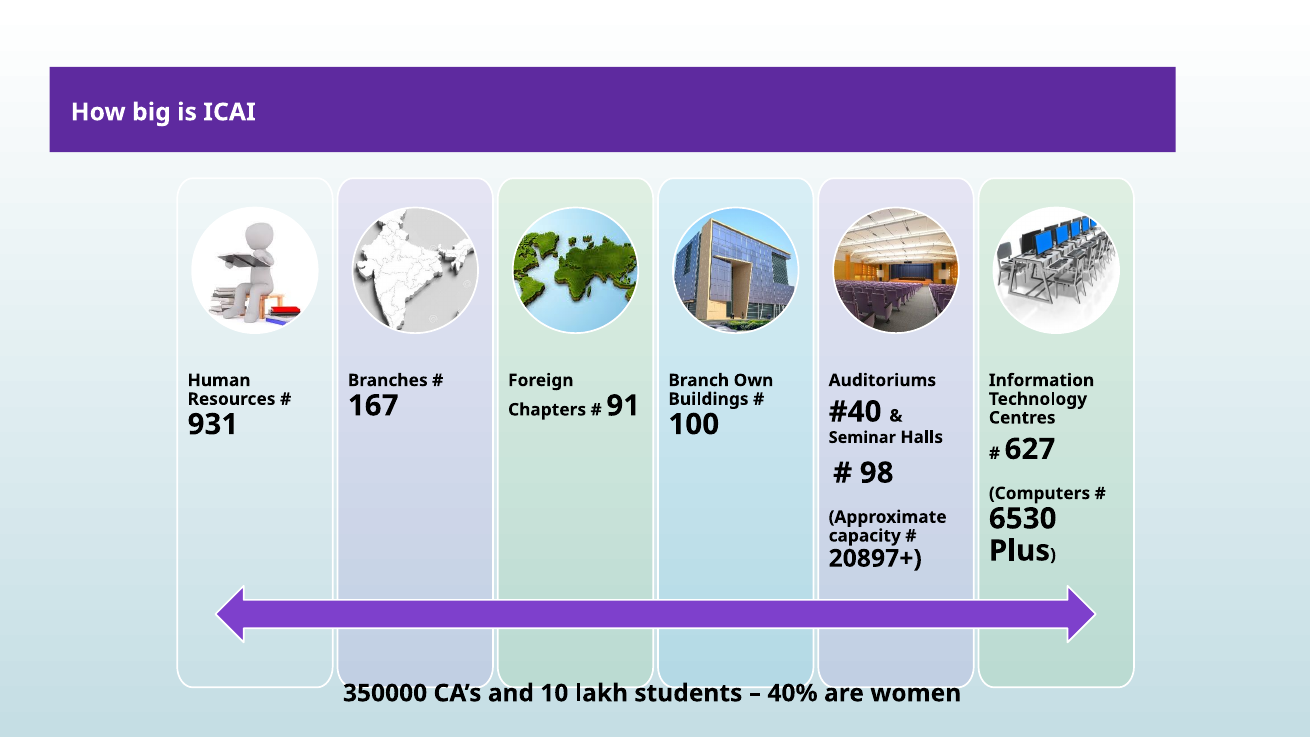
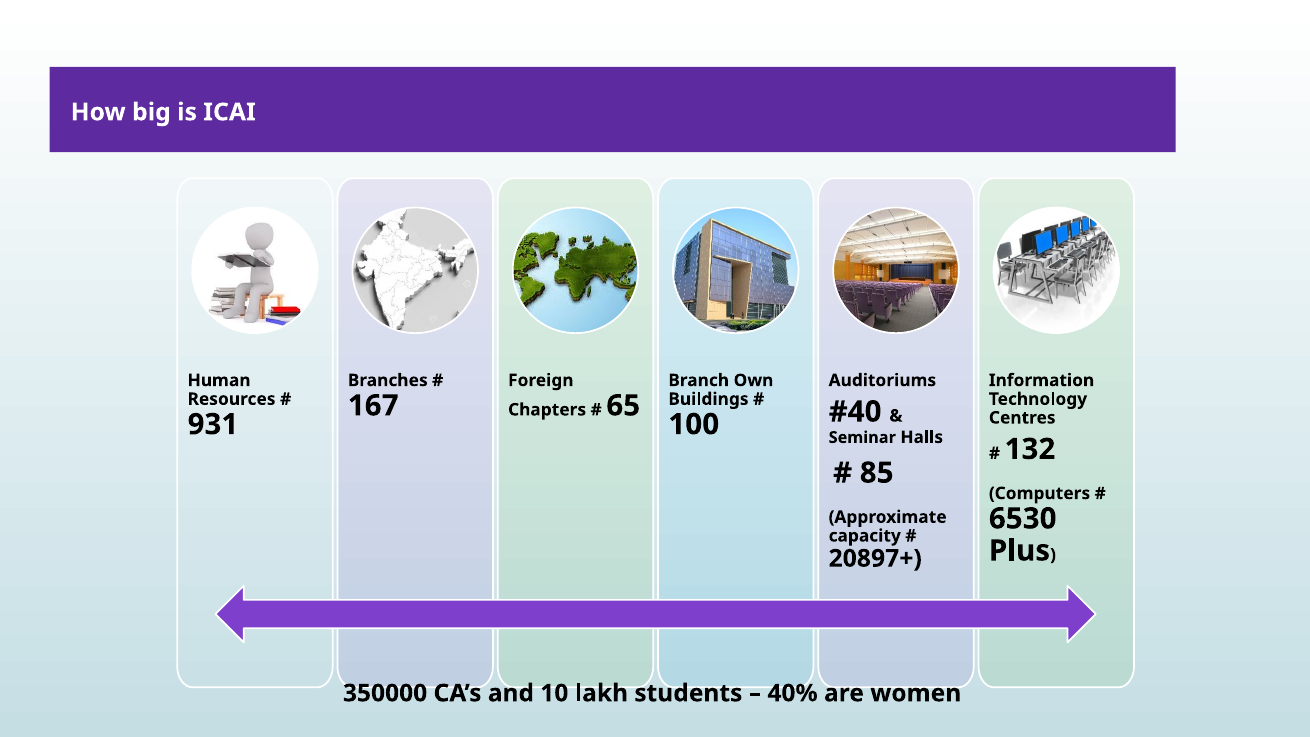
91: 91 -> 65
627: 627 -> 132
98: 98 -> 85
